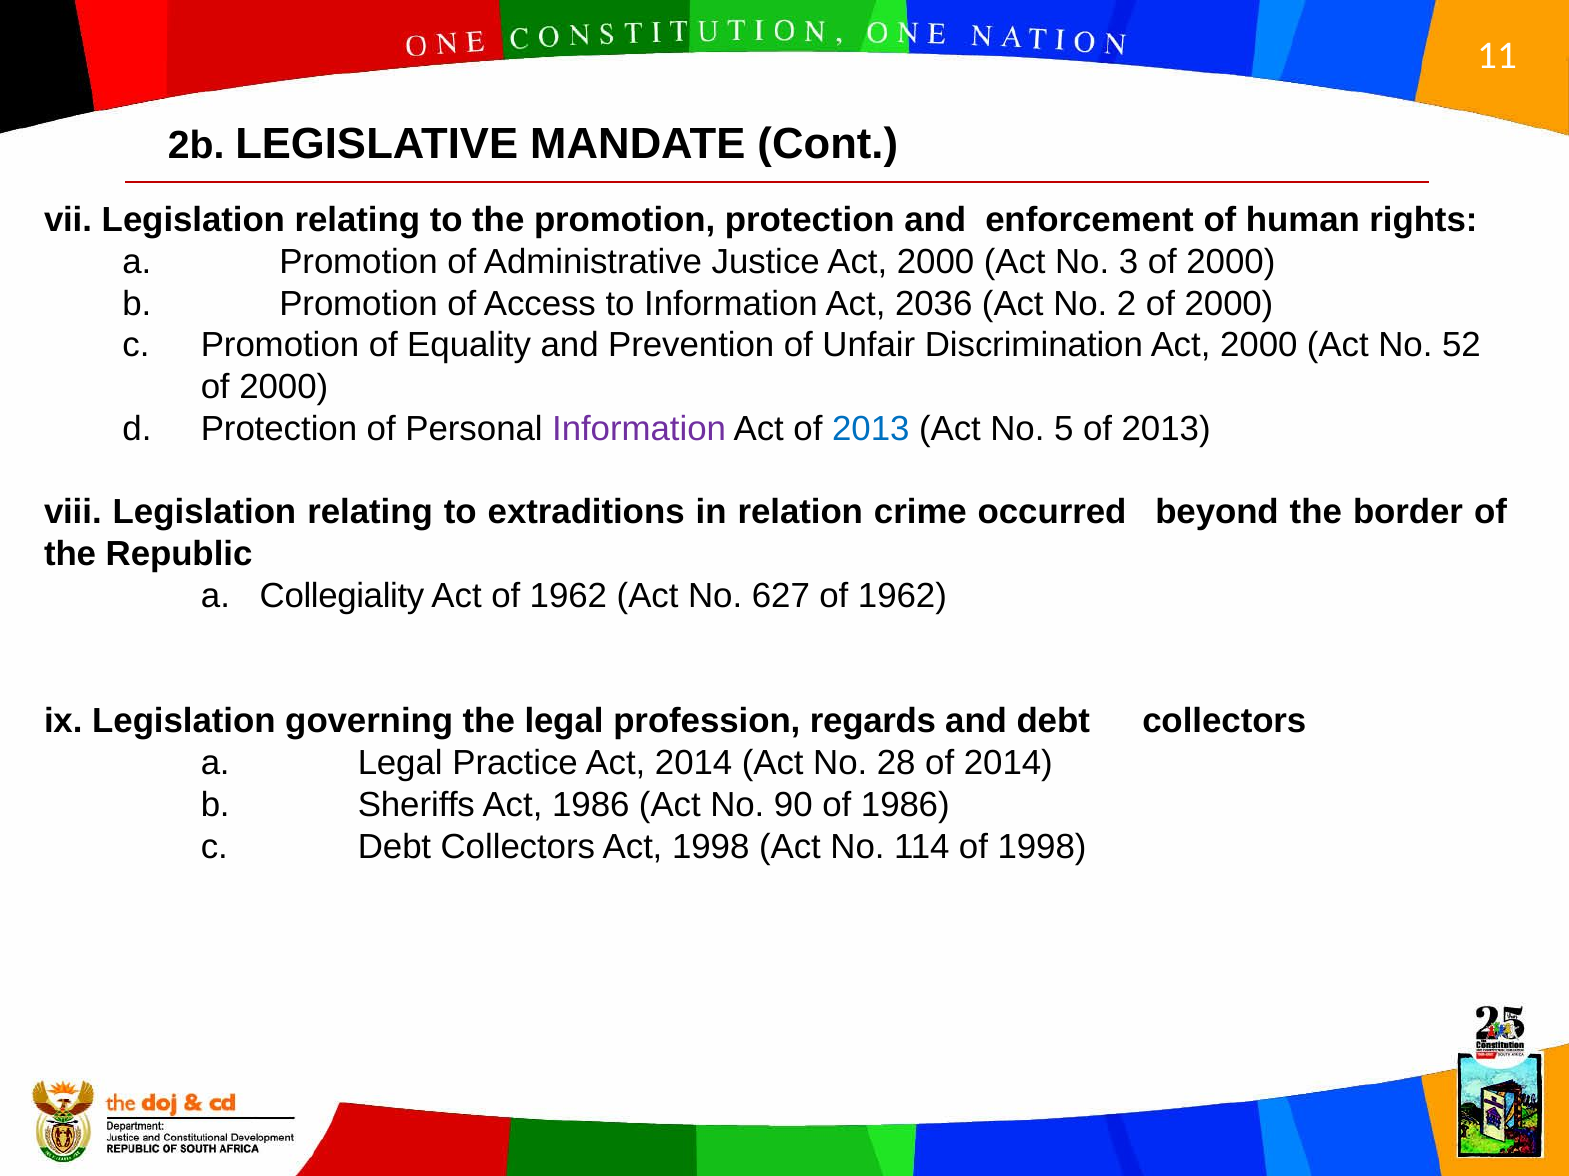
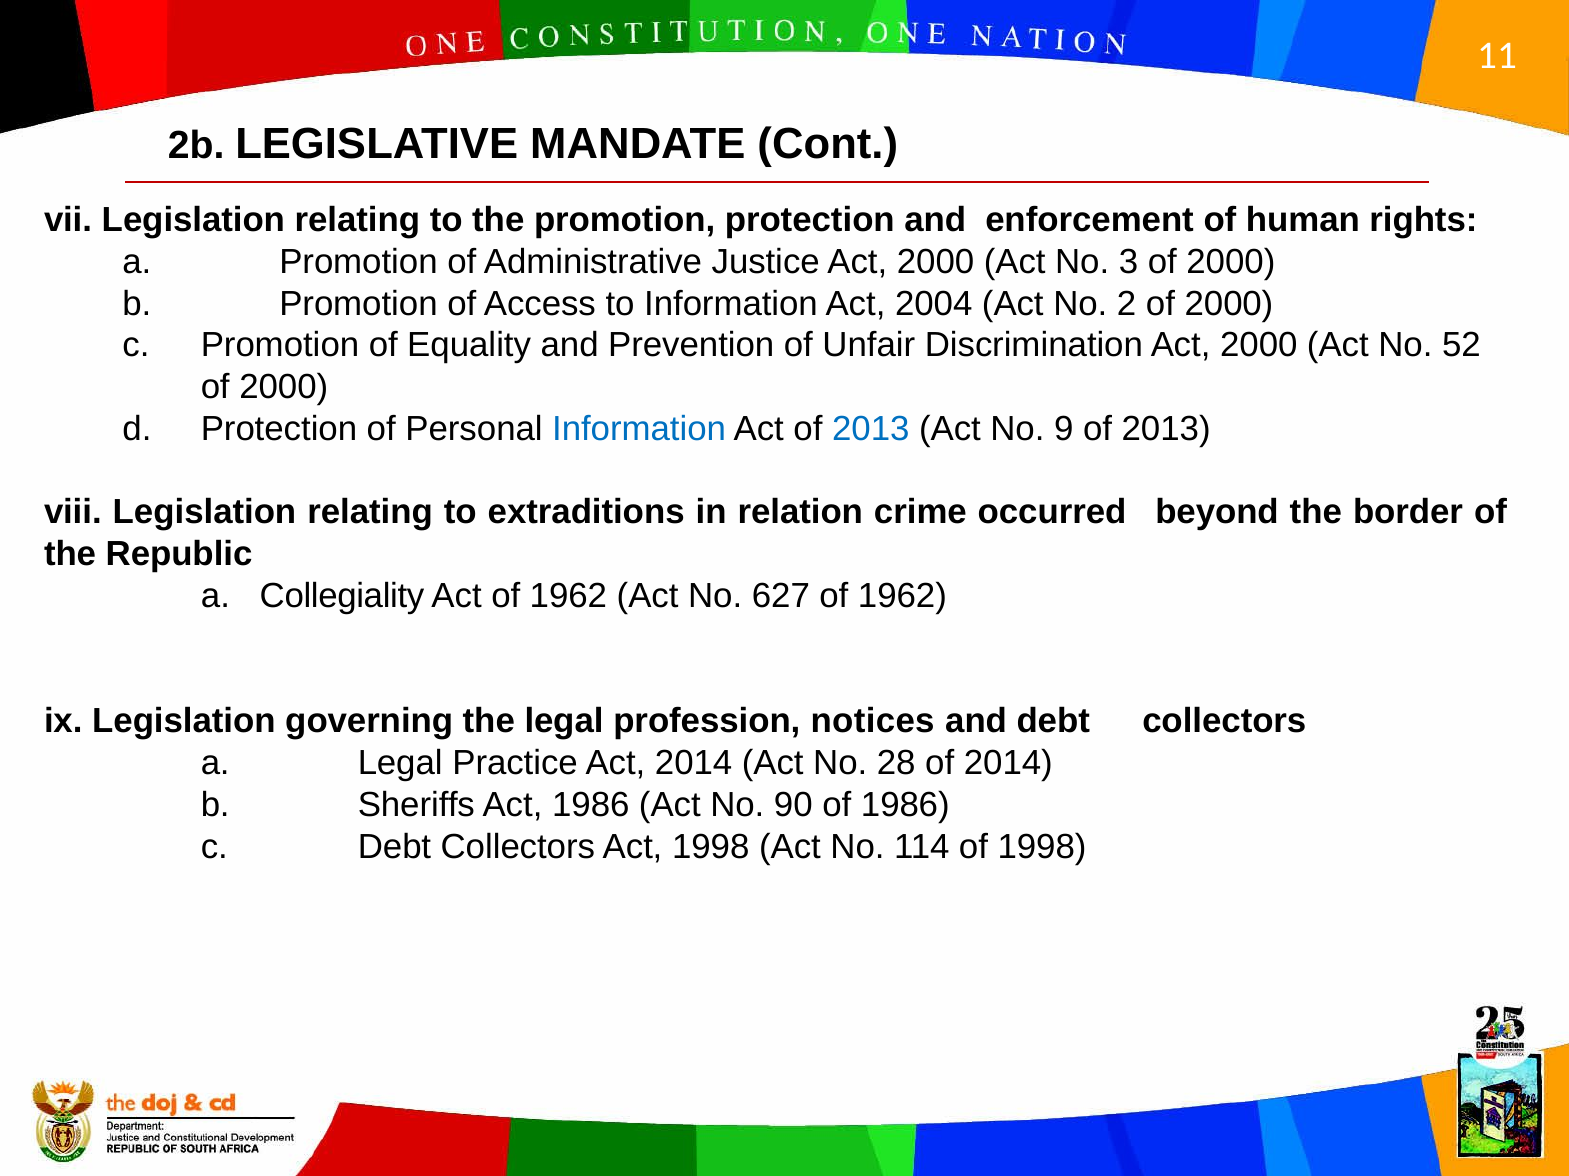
2036: 2036 -> 2004
Information at (639, 429) colour: purple -> blue
5: 5 -> 9
regards: regards -> notices
